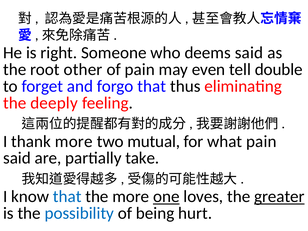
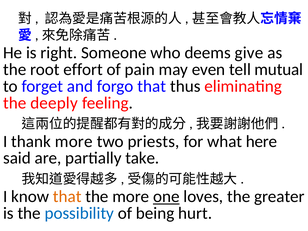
deems said: said -> give
other: other -> effort
double: double -> mutual
mutual: mutual -> priests
what pain: pain -> here
that at (67, 197) colour: blue -> orange
greater underline: present -> none
